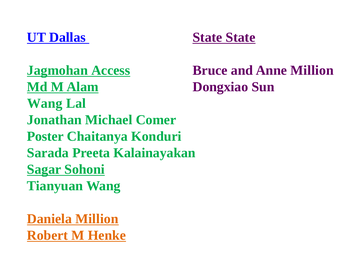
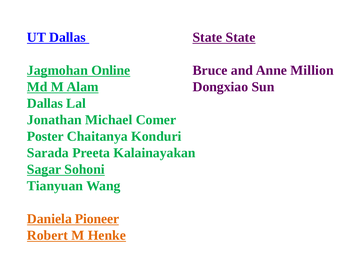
Access: Access -> Online
Wang at (45, 103): Wang -> Dallas
Daniela Million: Million -> Pioneer
